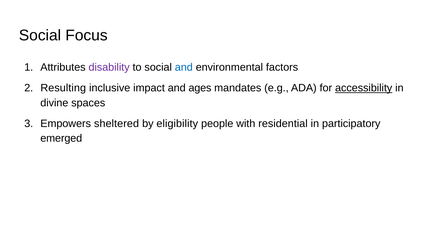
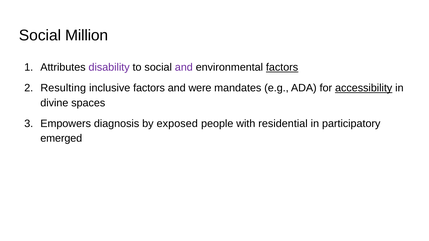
Focus: Focus -> Million
and at (184, 67) colour: blue -> purple
factors at (282, 67) underline: none -> present
inclusive impact: impact -> factors
ages: ages -> were
sheltered: sheltered -> diagnosis
eligibility: eligibility -> exposed
